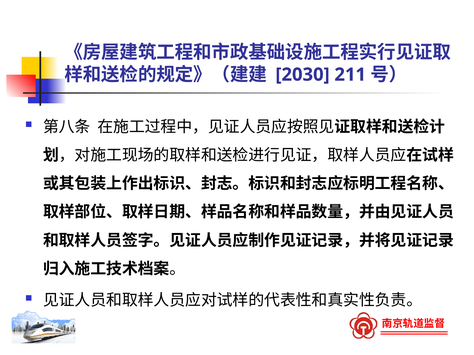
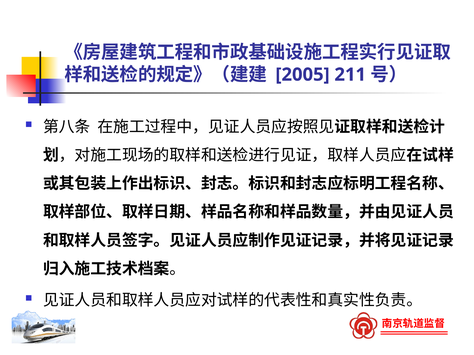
2030: 2030 -> 2005
